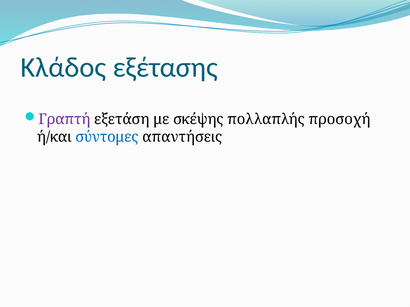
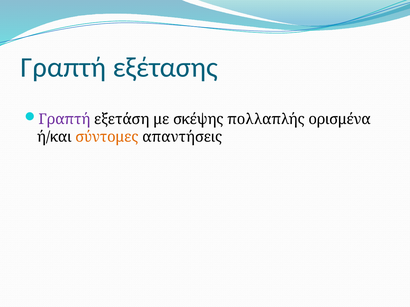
Κλάδος at (63, 68): Κλάδος -> Γραπτή
προσοχή: προσοχή -> ορισμένα
σύντομες colour: blue -> orange
